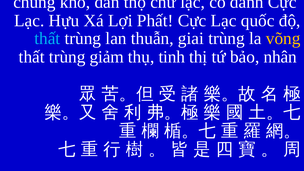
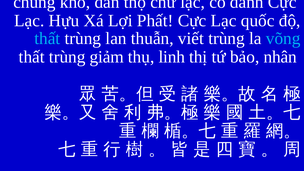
giai: giai -> viết
võng colour: yellow -> light blue
tinh: tinh -> linh
